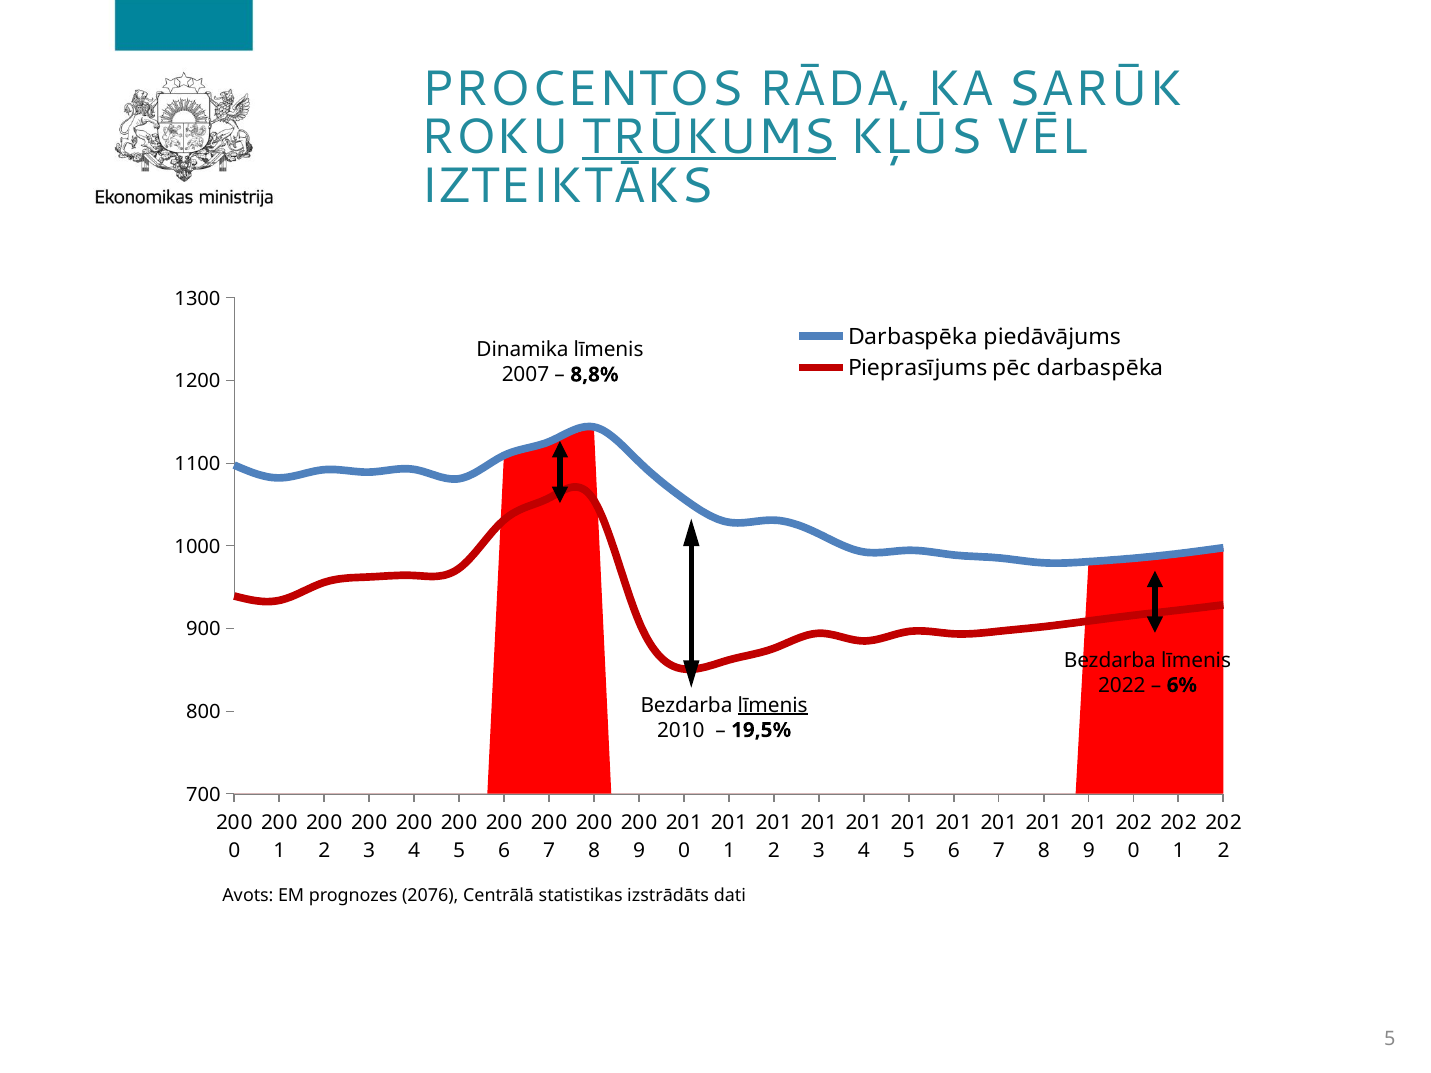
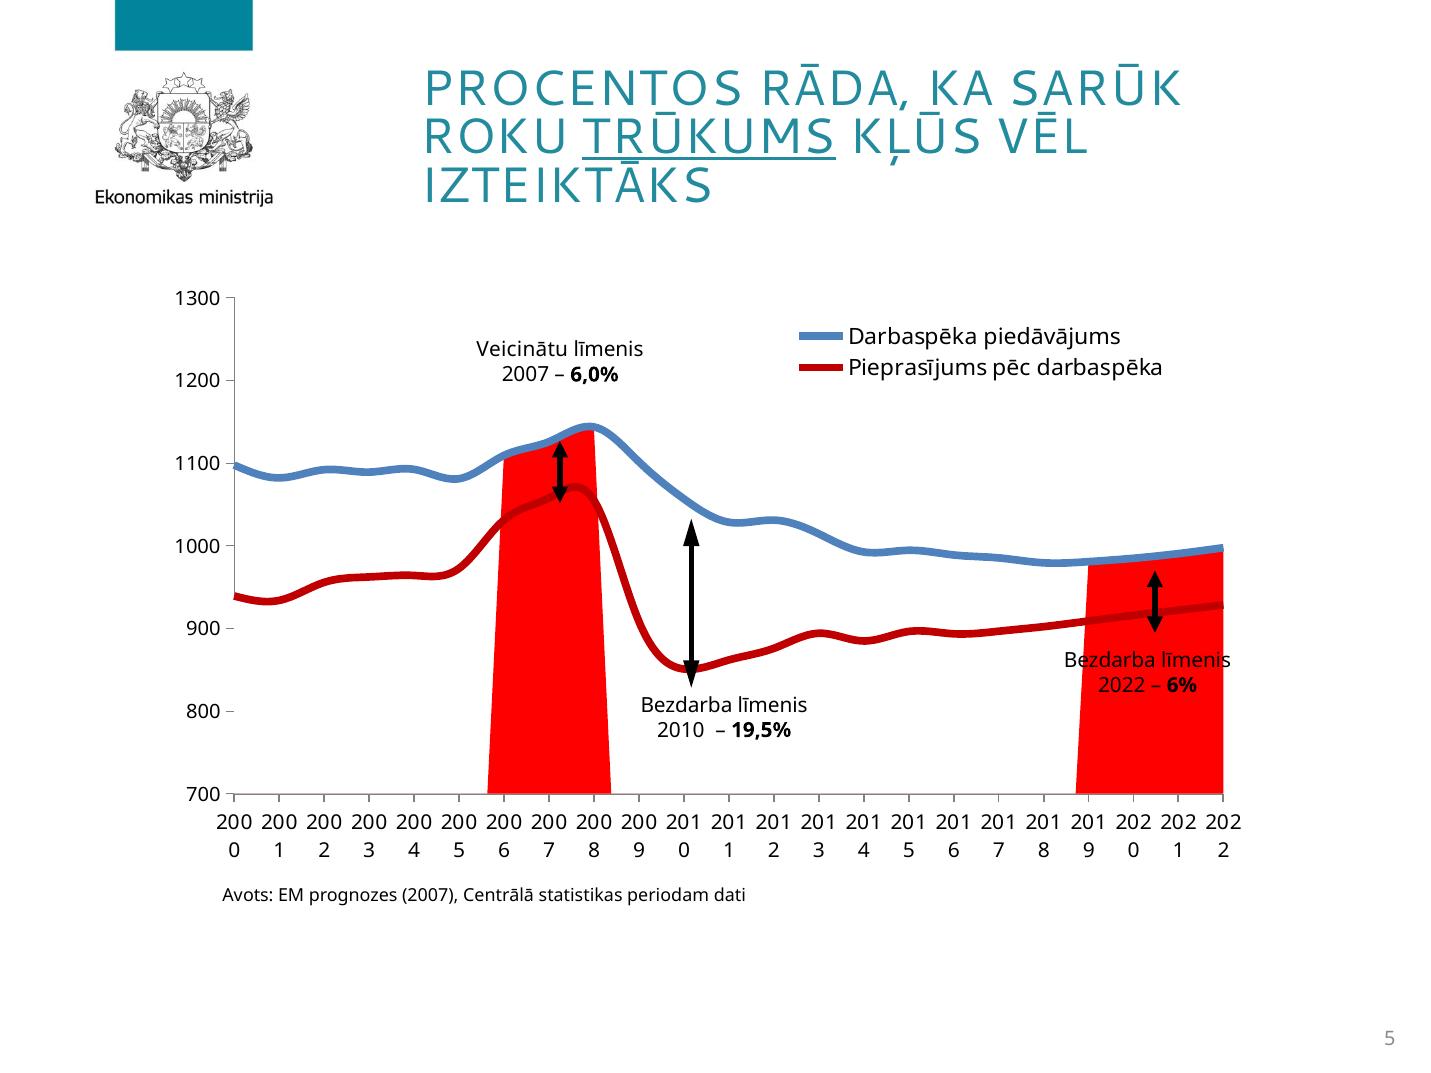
Dinamika: Dinamika -> Veicinātu
8,8%: 8,8% -> 6,0%
līmenis at (773, 705) underline: present -> none
prognozes 2076: 2076 -> 2007
izstrādāts: izstrādāts -> periodam
